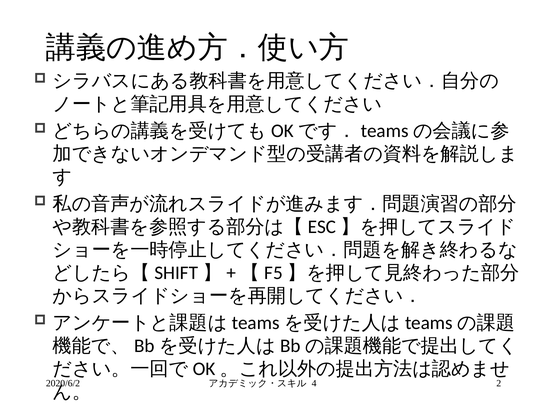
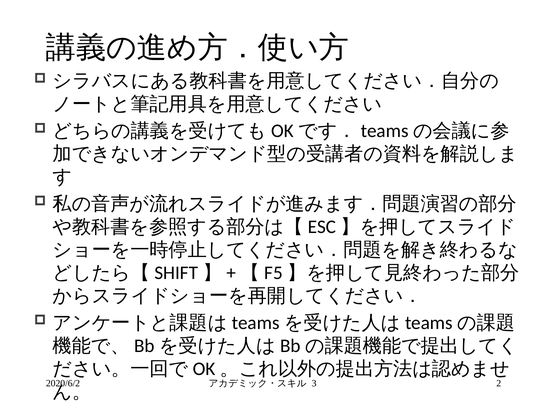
4: 4 -> 3
